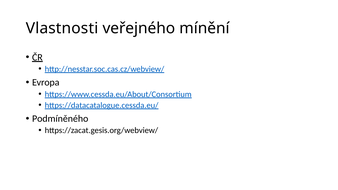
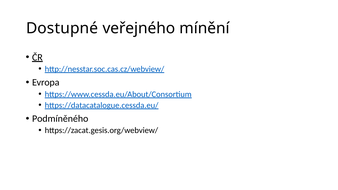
Vlastnosti: Vlastnosti -> Dostupné
